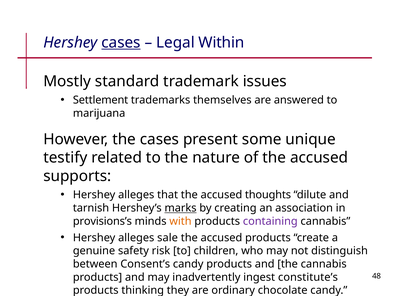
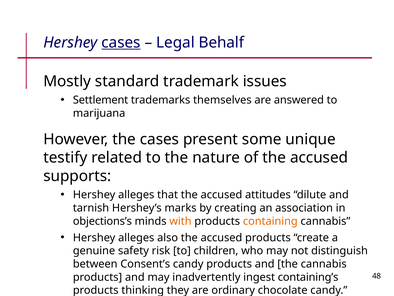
Within: Within -> Behalf
thoughts: thoughts -> attitudes
marks underline: present -> none
provisions’s: provisions’s -> objections’s
containing colour: purple -> orange
sale: sale -> also
constitute’s: constitute’s -> containing’s
